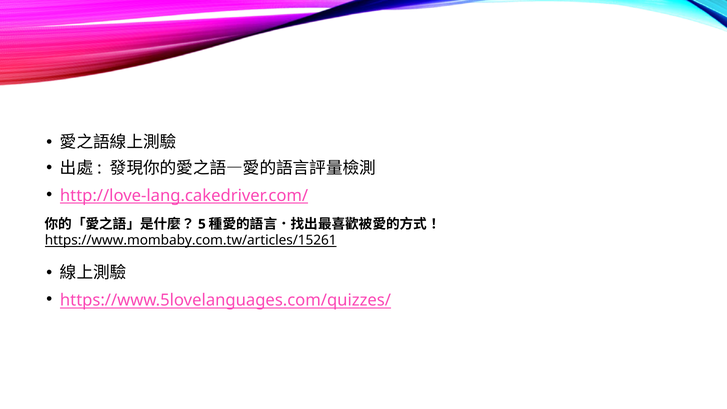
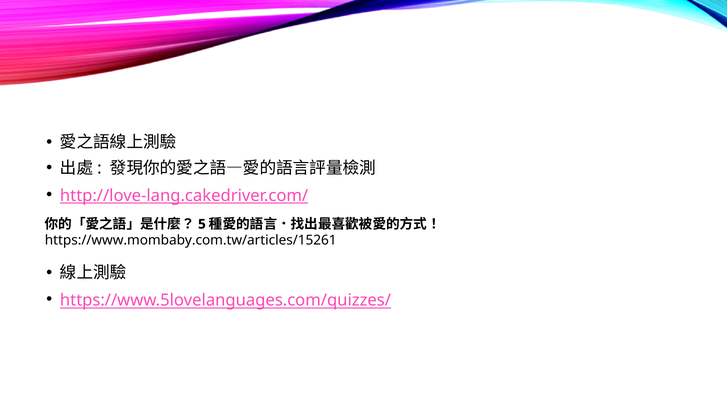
https://www.mombaby.com.tw/articles/15261 underline: present -> none
